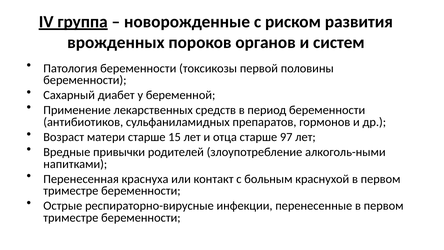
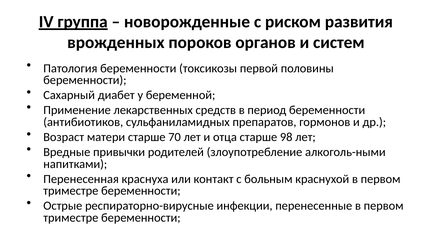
15: 15 -> 70
97: 97 -> 98
